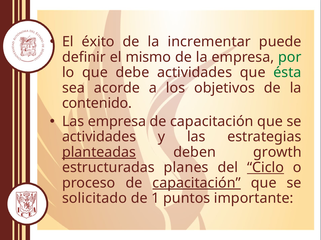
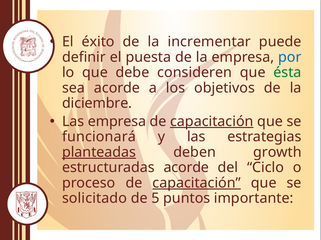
mismo: mismo -> puesta
por colour: green -> blue
debe actividades: actividades -> consideren
contenido: contenido -> diciembre
capacitación at (212, 122) underline: none -> present
actividades at (99, 137): actividades -> funcionará
estructuradas planes: planes -> acorde
Ciclo underline: present -> none
1: 1 -> 5
